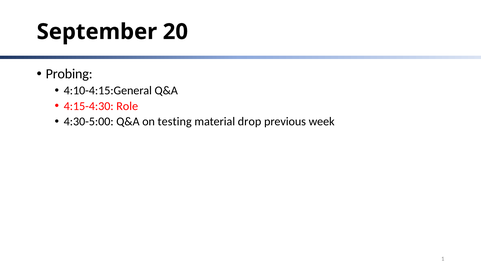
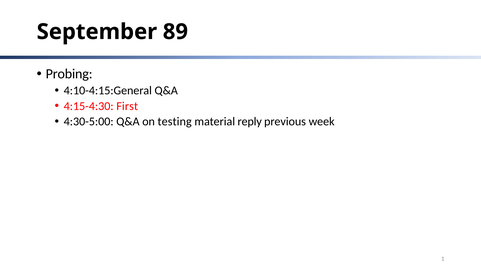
20: 20 -> 89
Role: Role -> First
drop: drop -> reply
